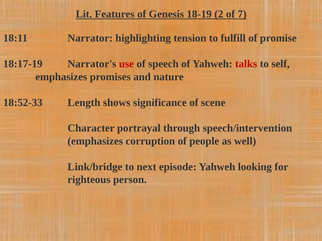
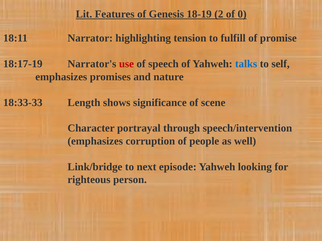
7: 7 -> 0
talks colour: red -> blue
18:52-33: 18:52-33 -> 18:33-33
